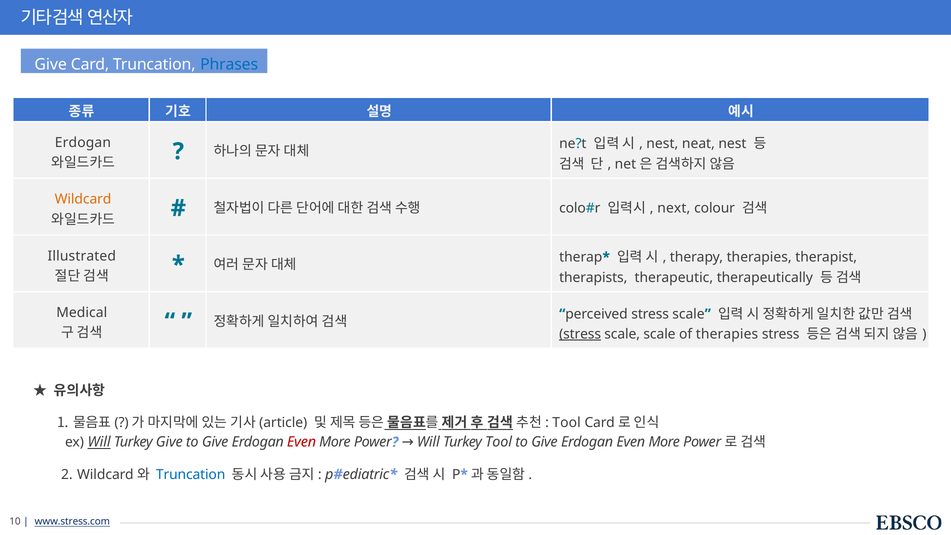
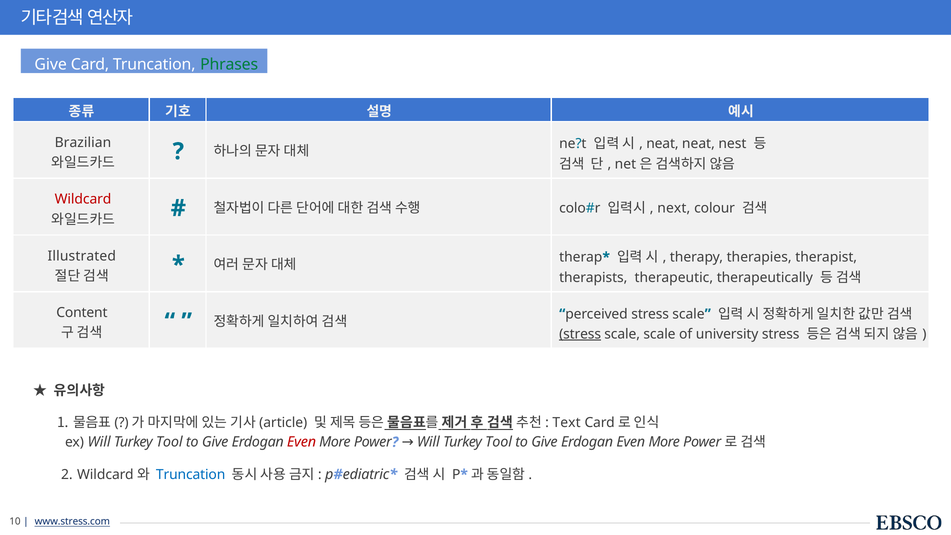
Phrases colour: blue -> green
Erdogan at (83, 142): Erdogan -> Brazilian
nest at (662, 144): nest -> neat
Wildcard colour: orange -> red
Medical: Medical -> Content
of therapies: therapies -> university
Tool at (567, 423): Tool -> Text
Will at (99, 442) underline: present -> none
Give at (169, 442): Give -> Tool
